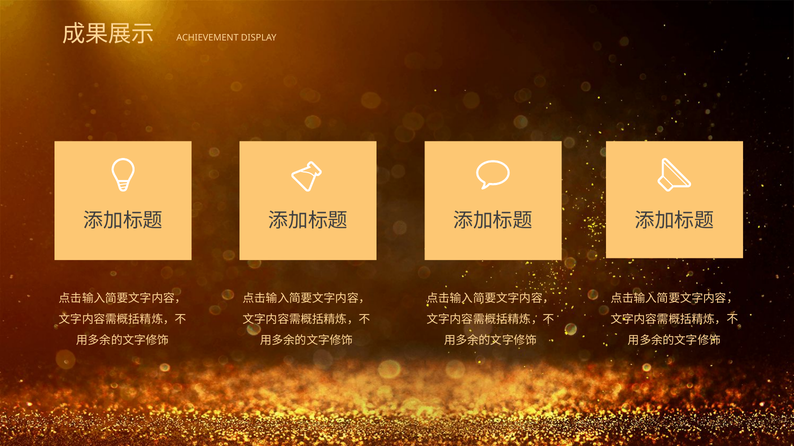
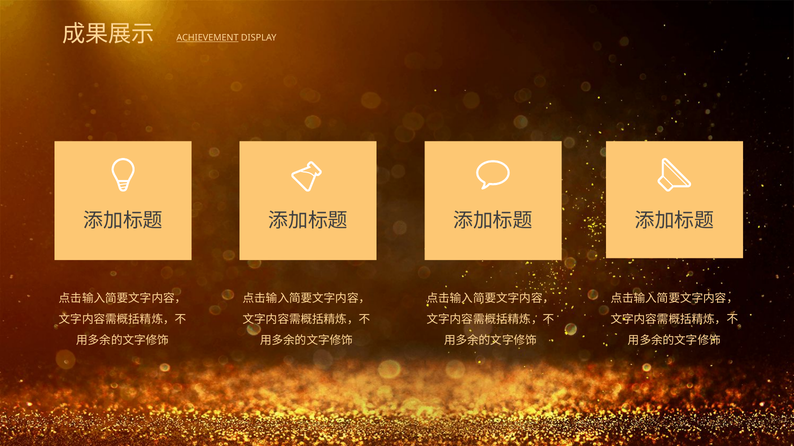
ACHIEVEMENT underline: none -> present
